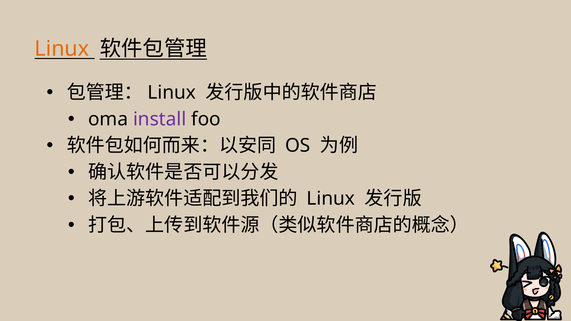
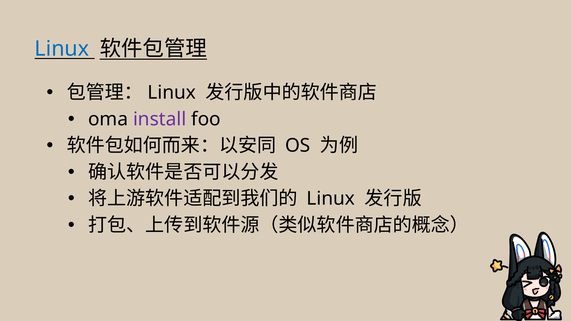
Linux at (62, 49) colour: orange -> blue
